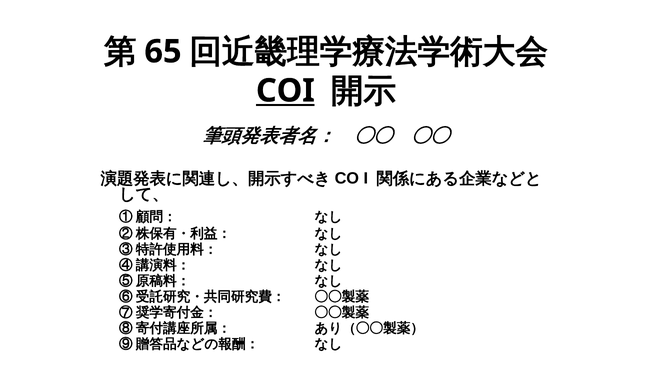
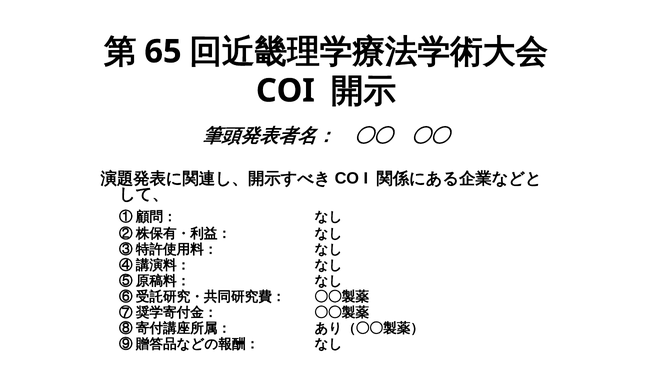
COI underline: present -> none
